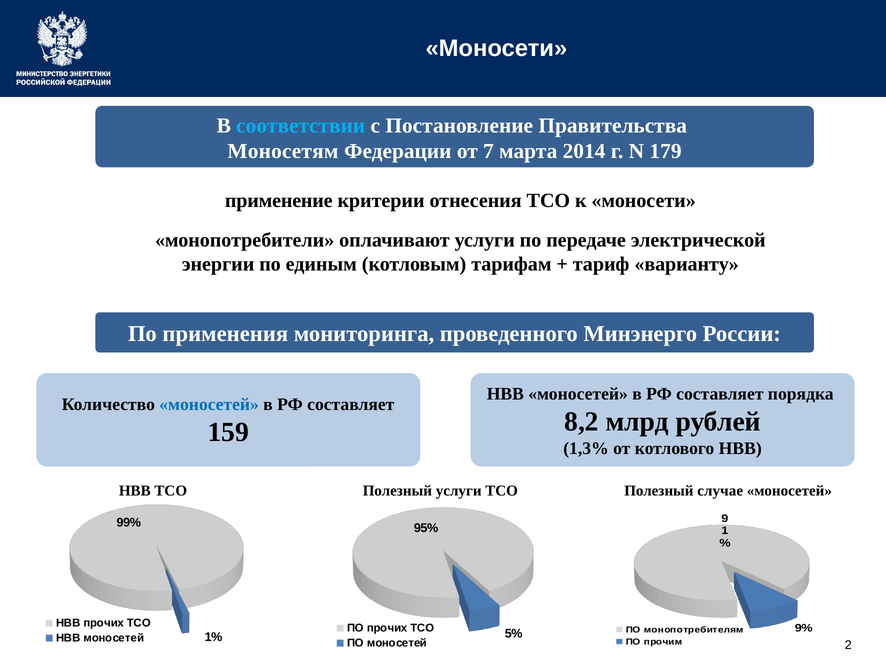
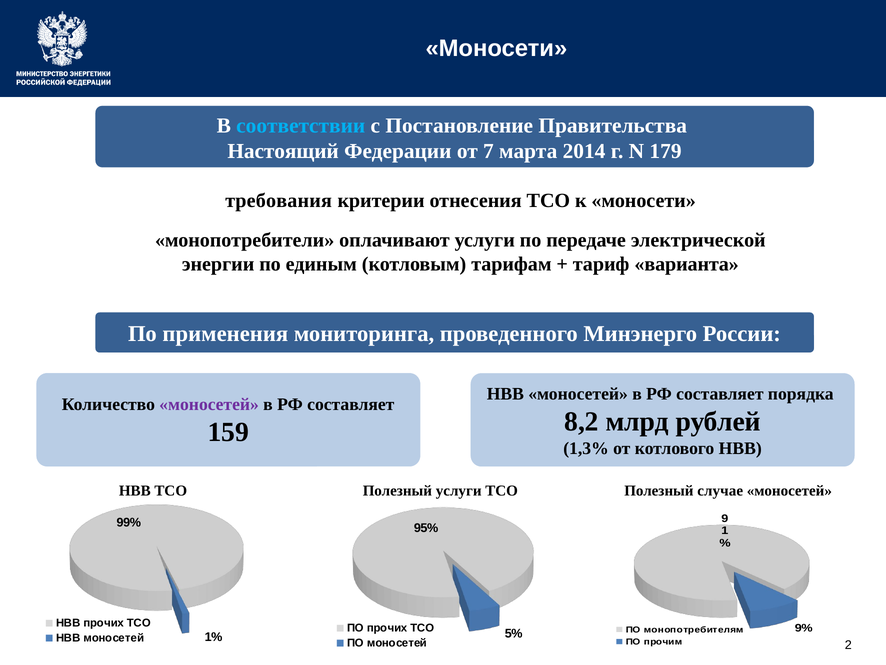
Моносетям: Моносетям -> Настоящий
применение: применение -> требования
варианту: варианту -> варианта
моносетей at (209, 404) colour: blue -> purple
